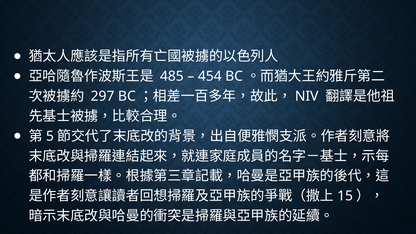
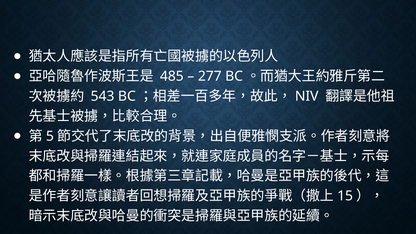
454: 454 -> 277
297: 297 -> 543
